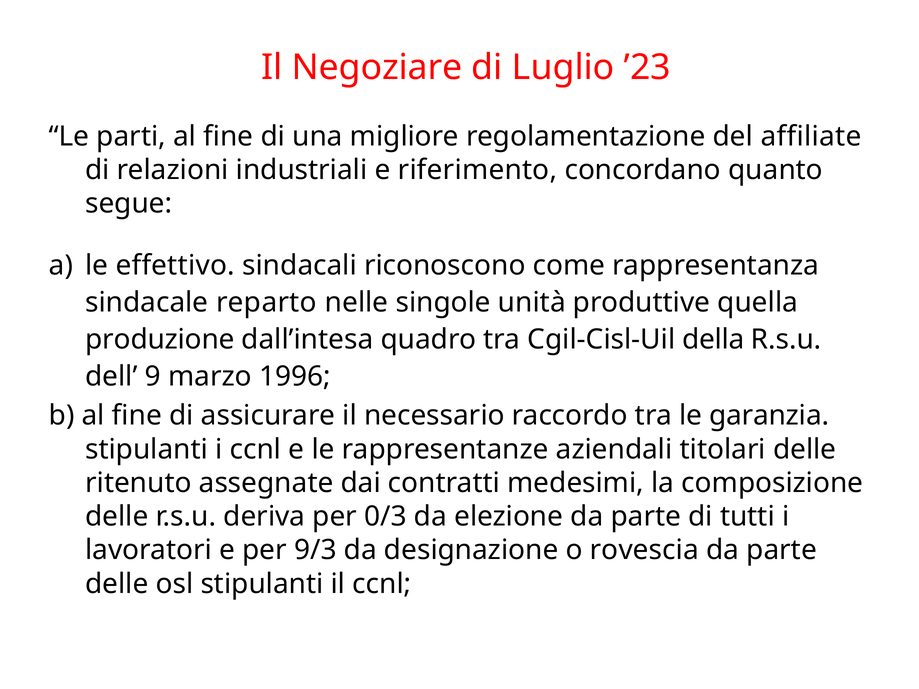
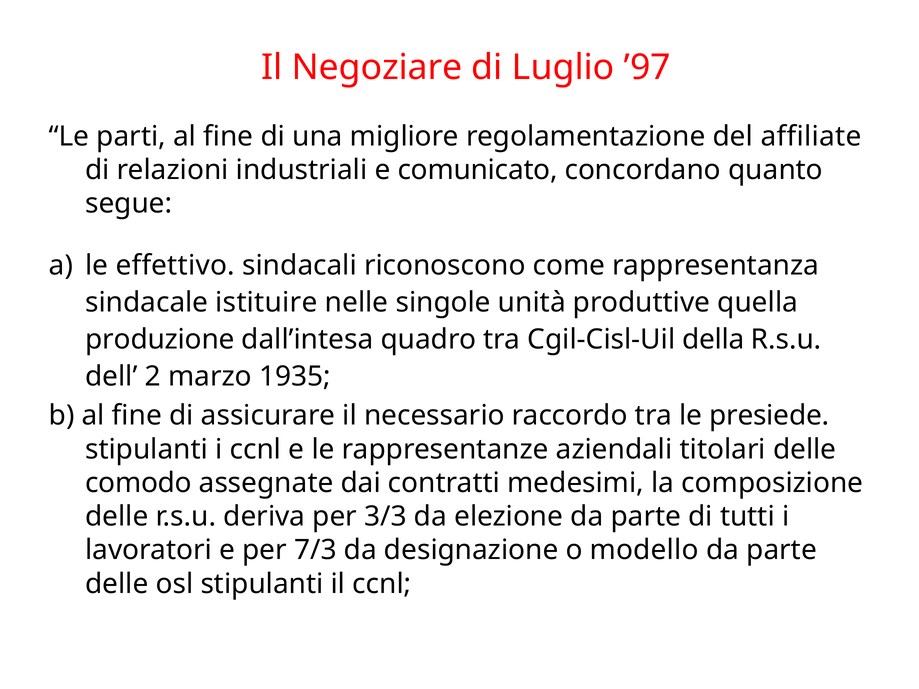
’23: ’23 -> ’97
riferimento: riferimento -> comunicato
reparto: reparto -> istituire
9: 9 -> 2
1996: 1996 -> 1935
garanzia: garanzia -> presiede
ritenuto: ritenuto -> comodo
0/3: 0/3 -> 3/3
9/3: 9/3 -> 7/3
rovescia: rovescia -> modello
